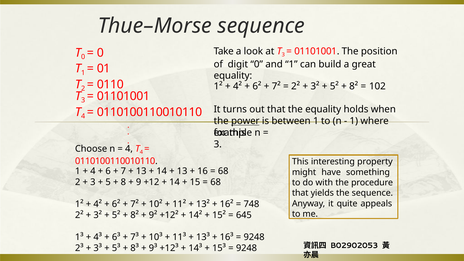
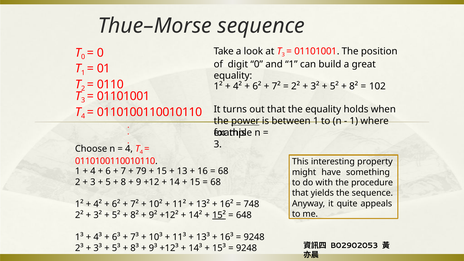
13 at (141, 171): 13 -> 79
14 at (162, 171): 14 -> 15
15² underline: none -> present
645: 645 -> 648
